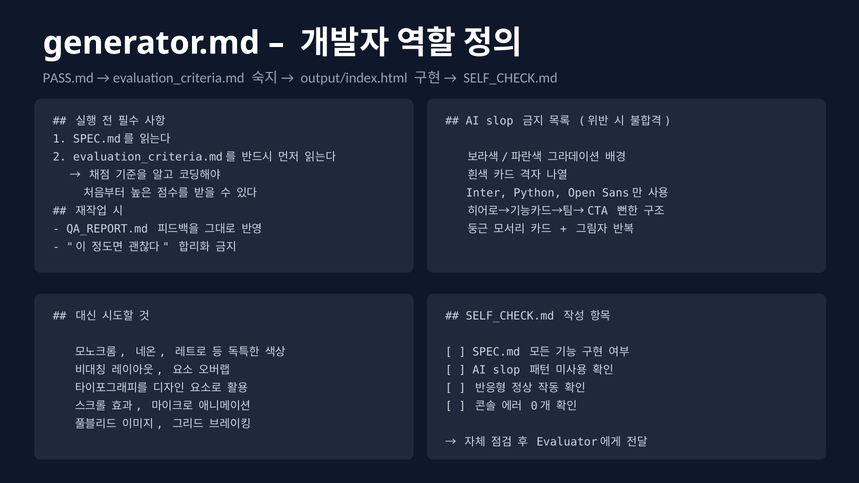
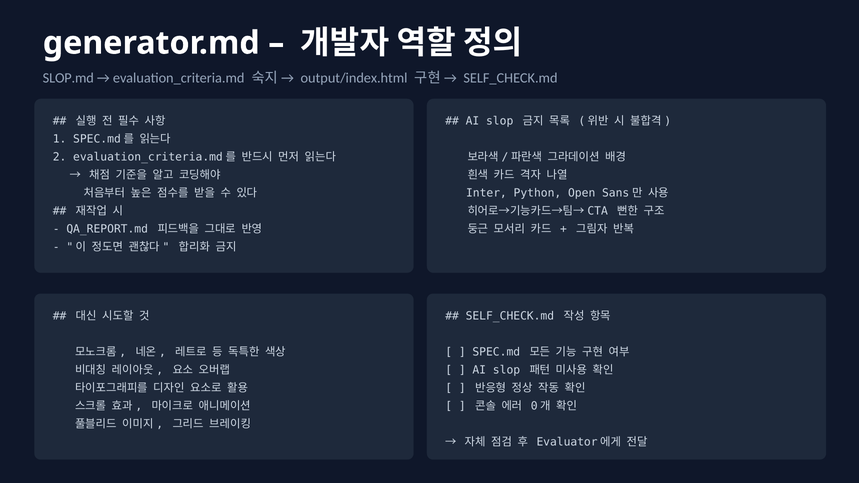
PASS.md: PASS.md -> SLOP.md
